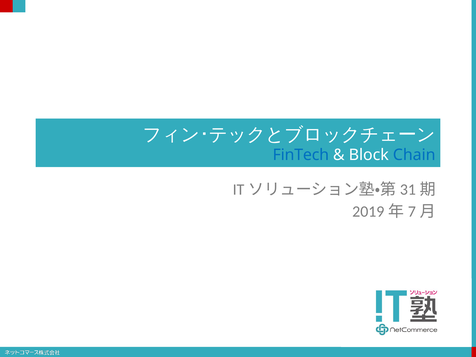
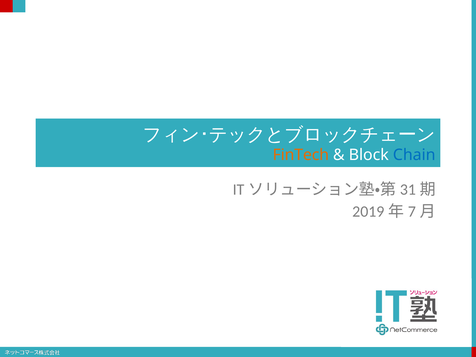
FinTech colour: blue -> orange
